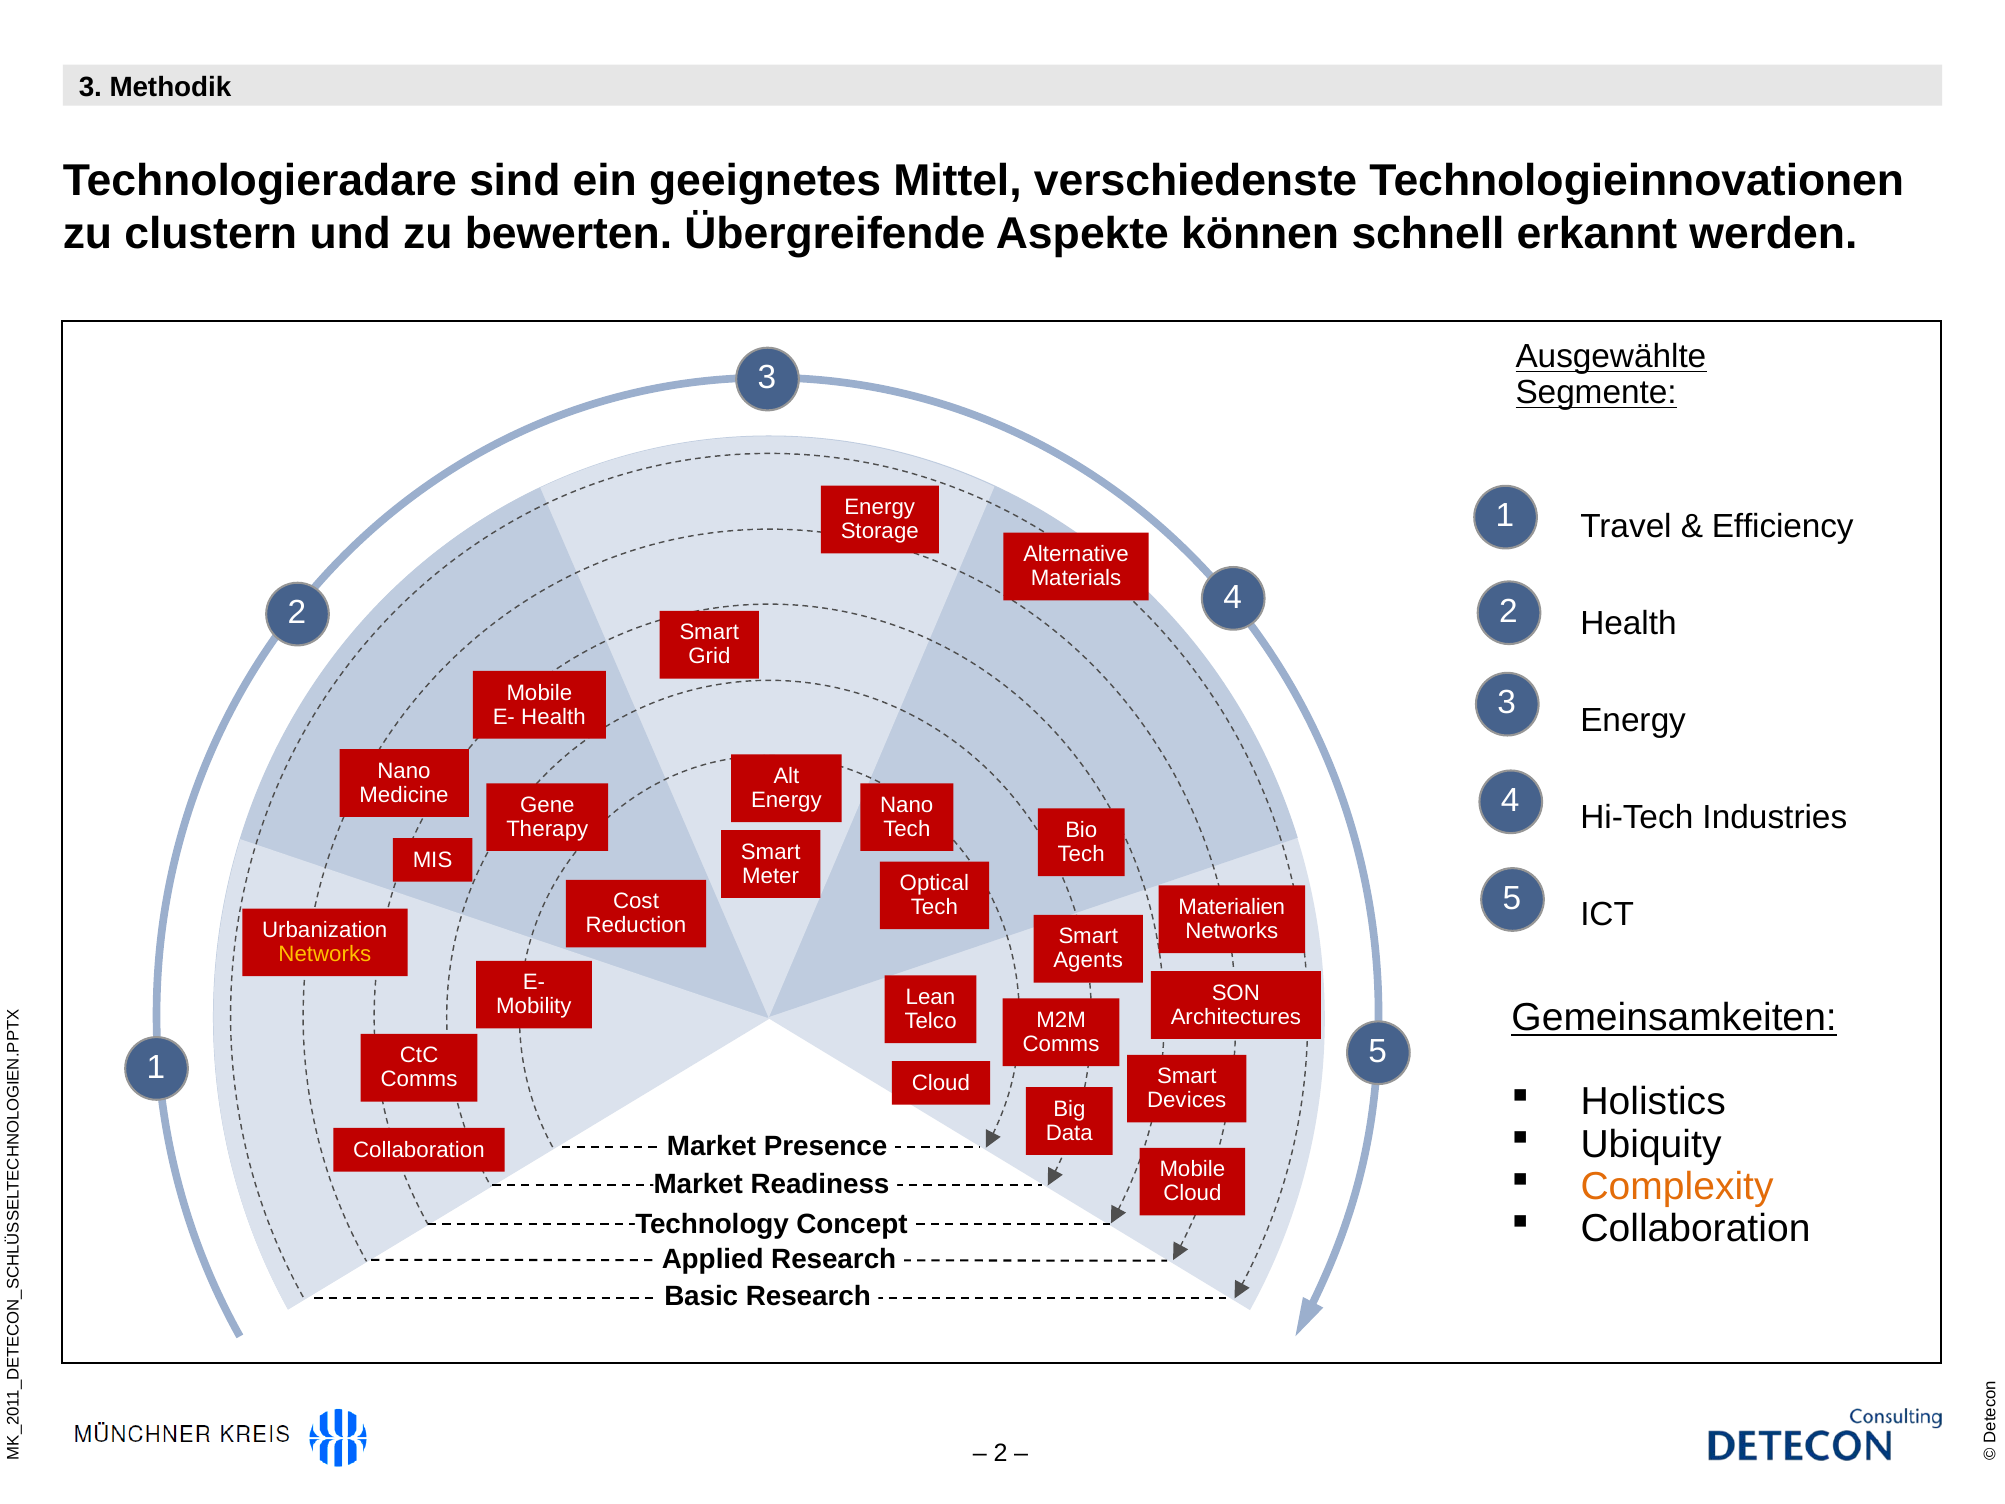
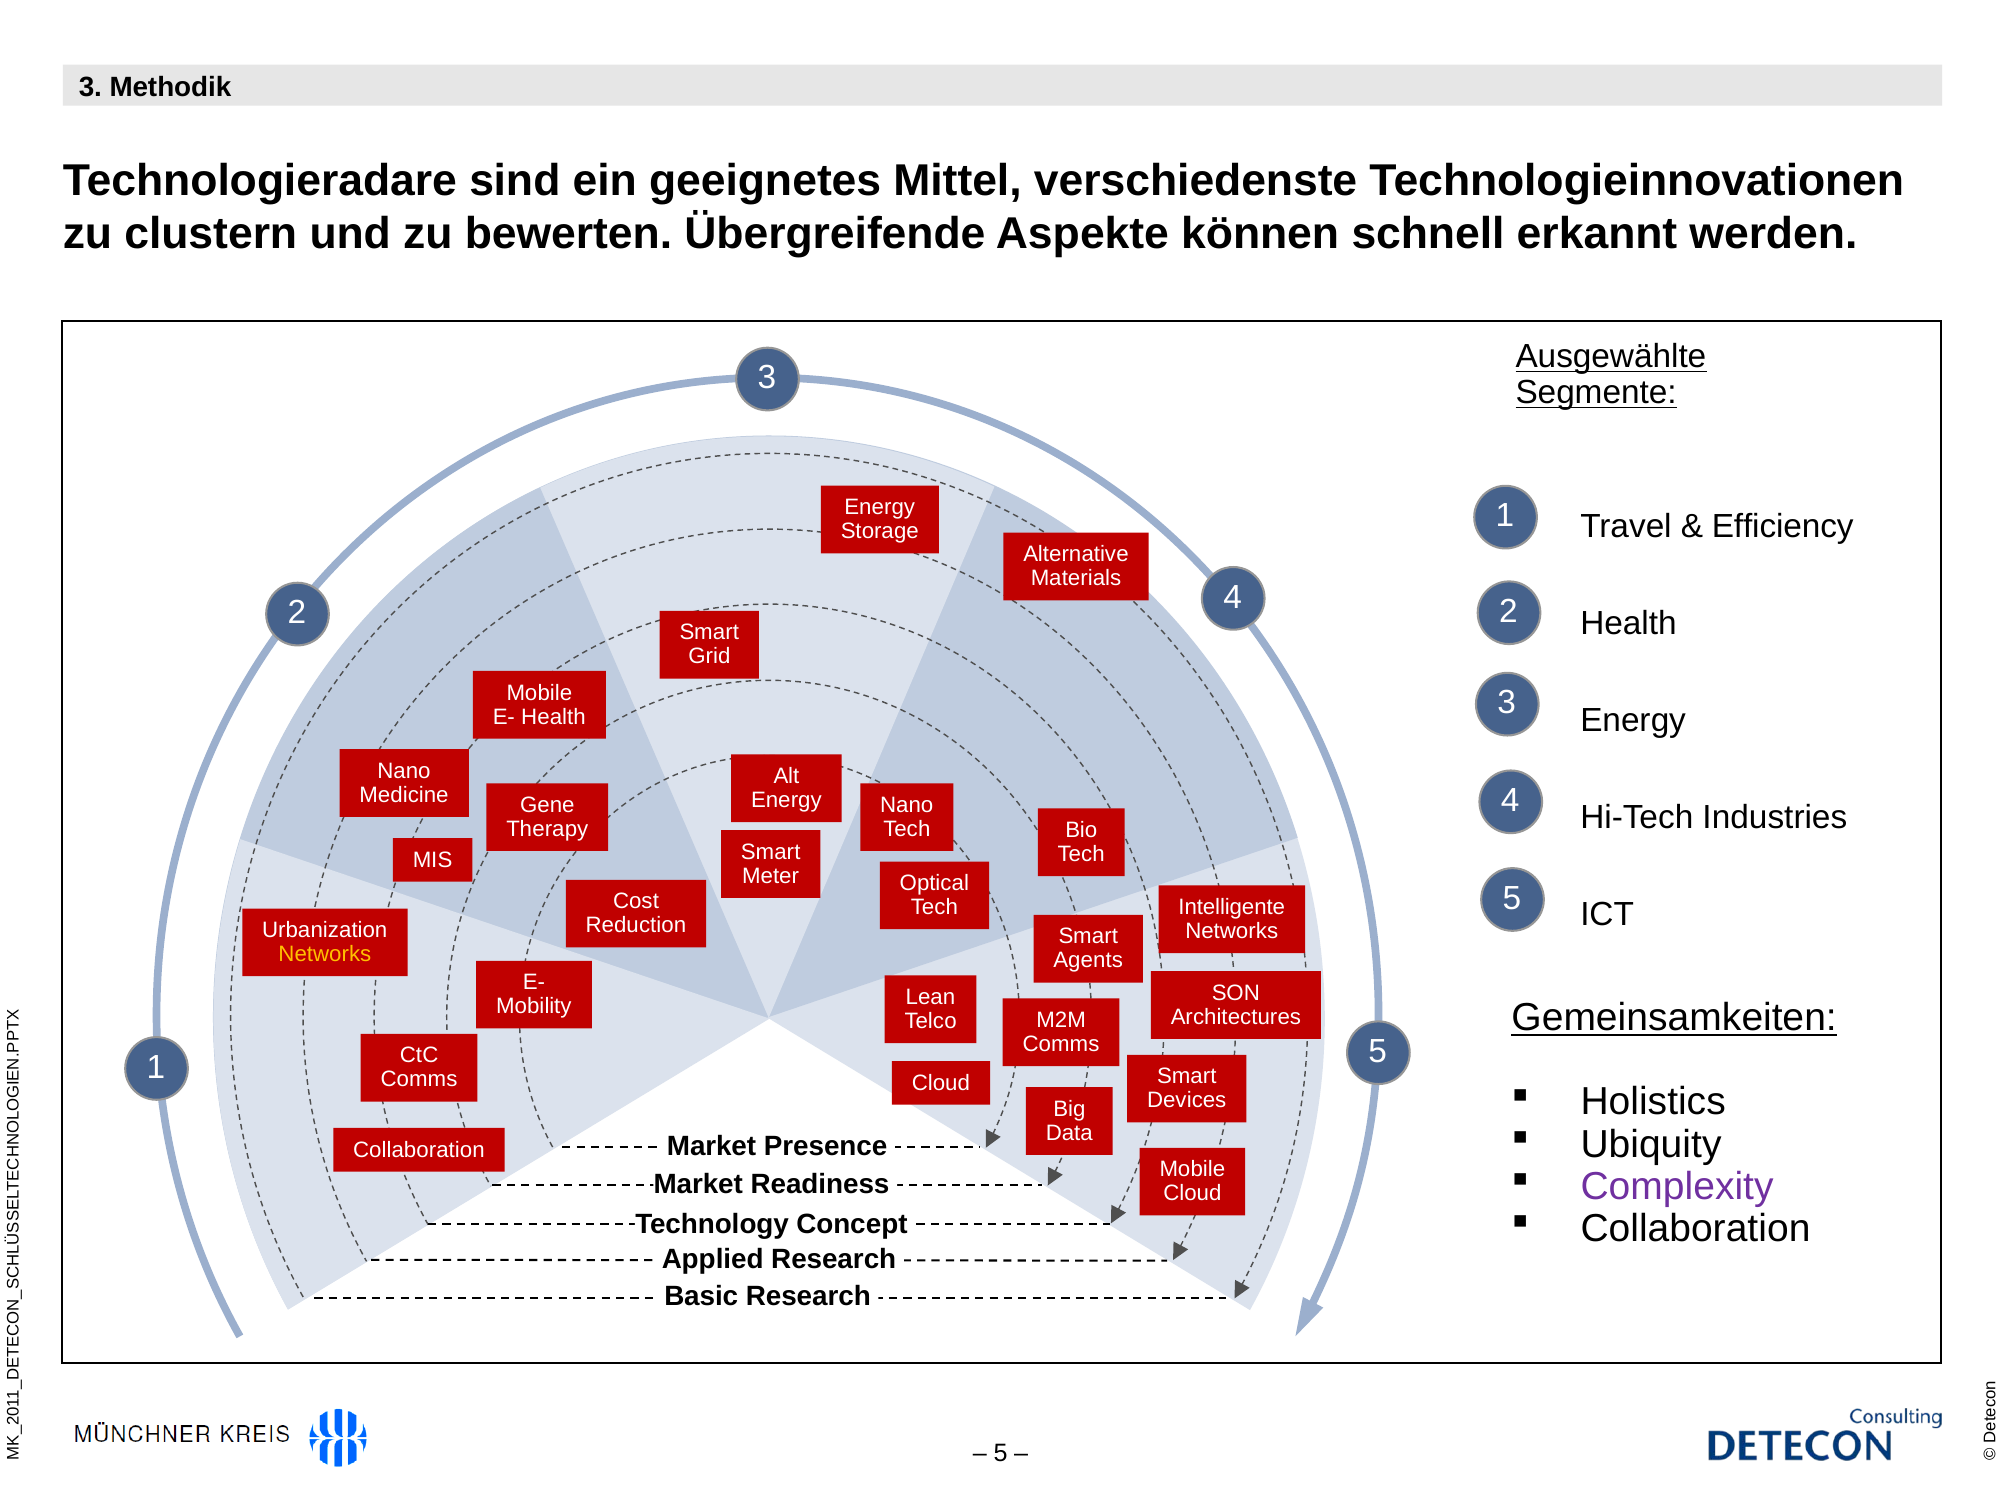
Materialien: Materialien -> Intelligente
Complexity colour: orange -> purple
2 at (1001, 1453): 2 -> 5
